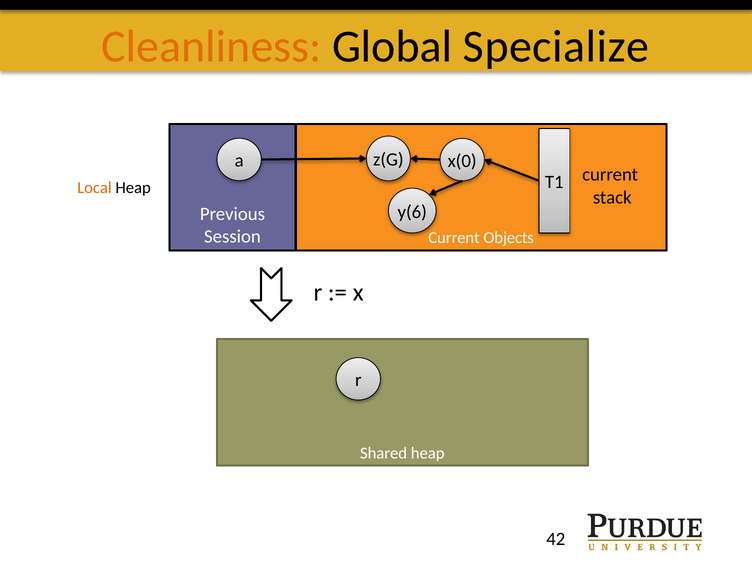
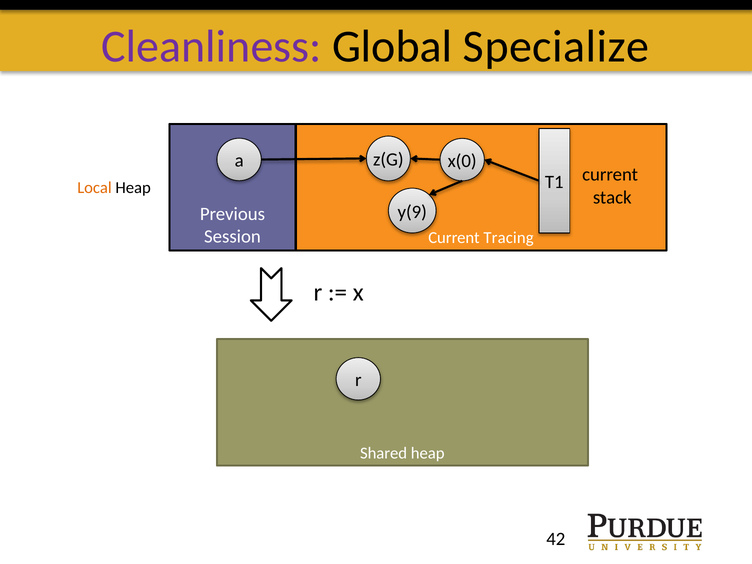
Cleanliness colour: orange -> purple
y(6: y(6 -> y(9
Objects: Objects -> Tracing
